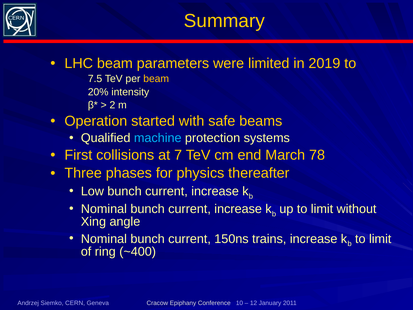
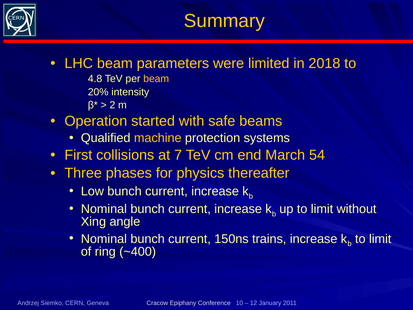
2019: 2019 -> 2018
7.5: 7.5 -> 4.8
machine colour: light blue -> yellow
78: 78 -> 54
